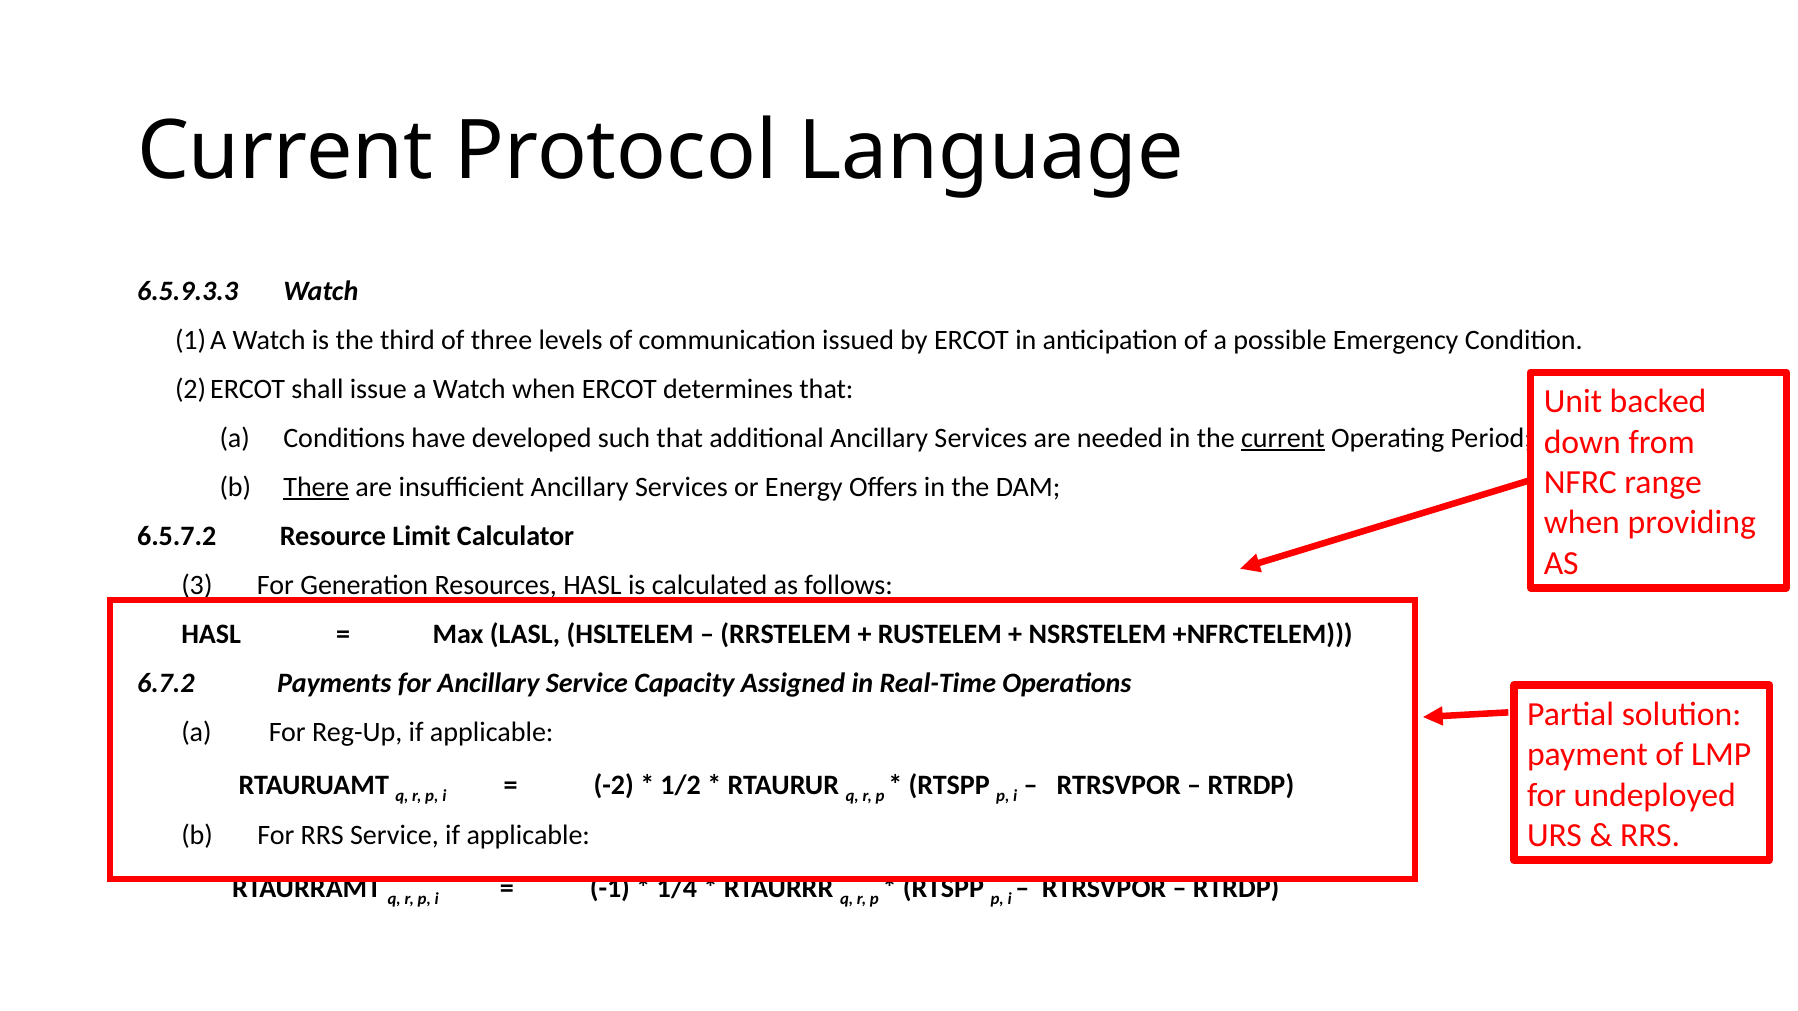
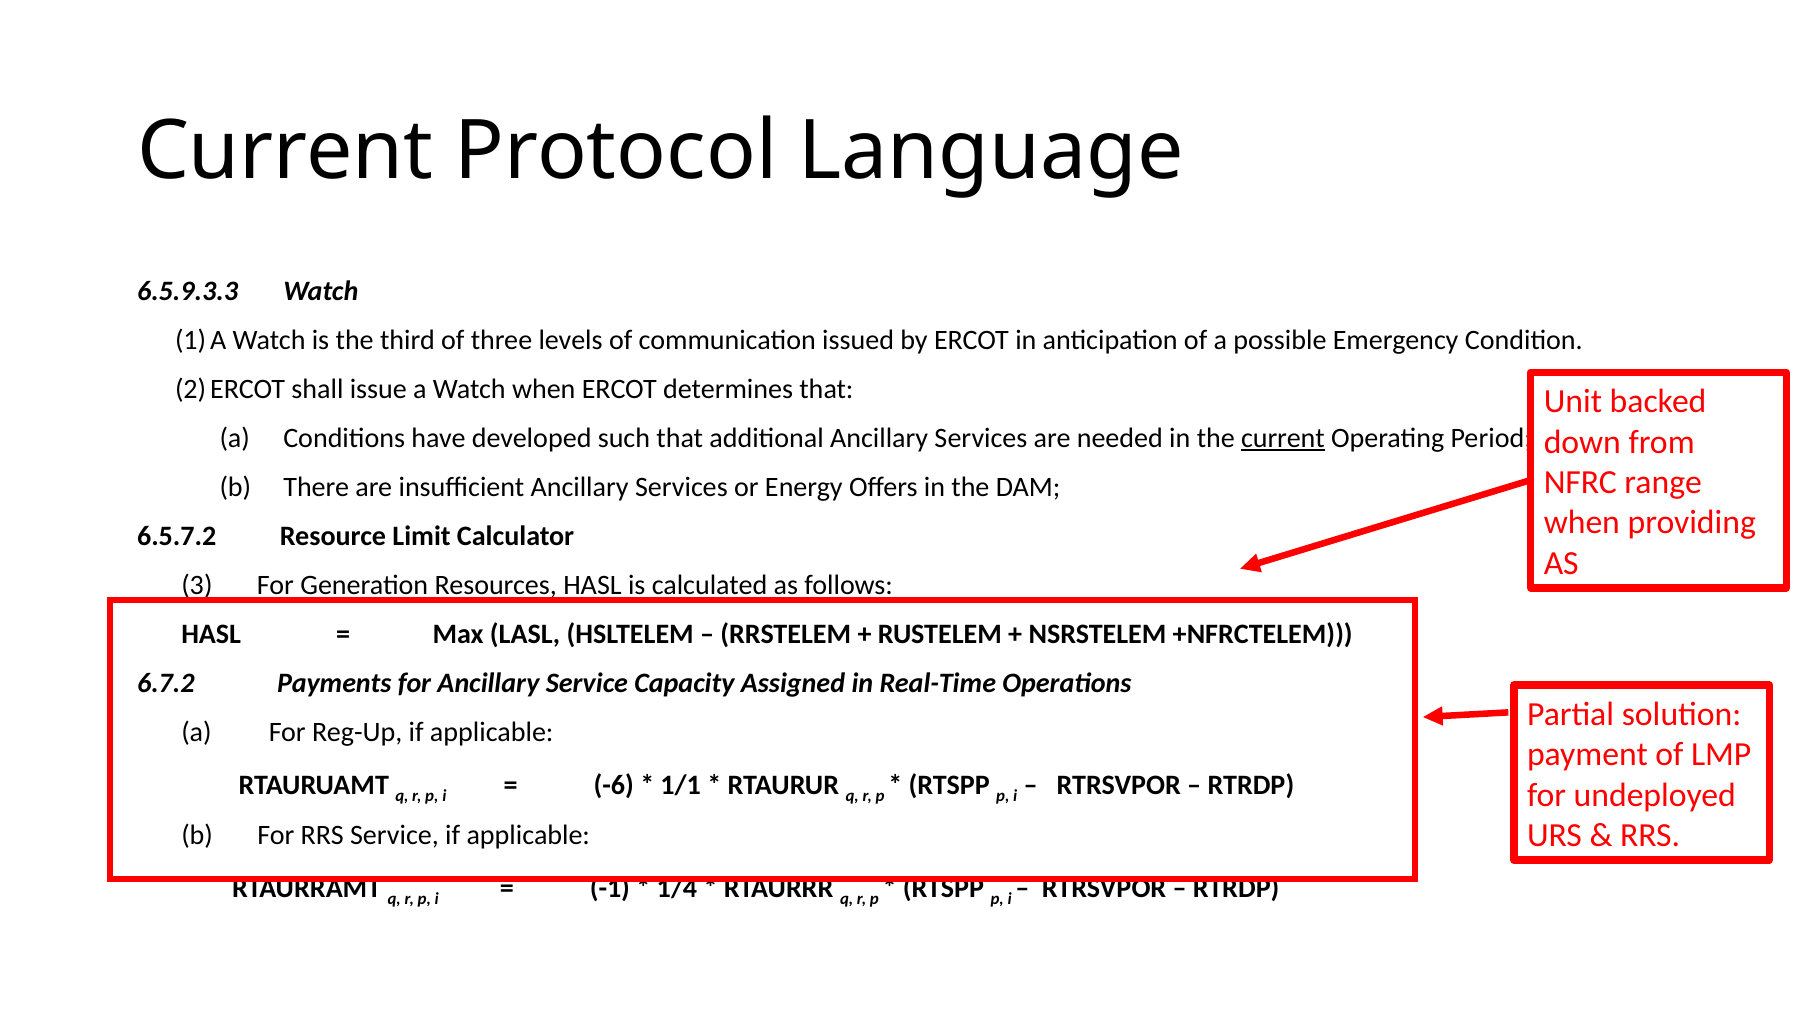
There underline: present -> none
-2: -2 -> -6
1/2: 1/2 -> 1/1
